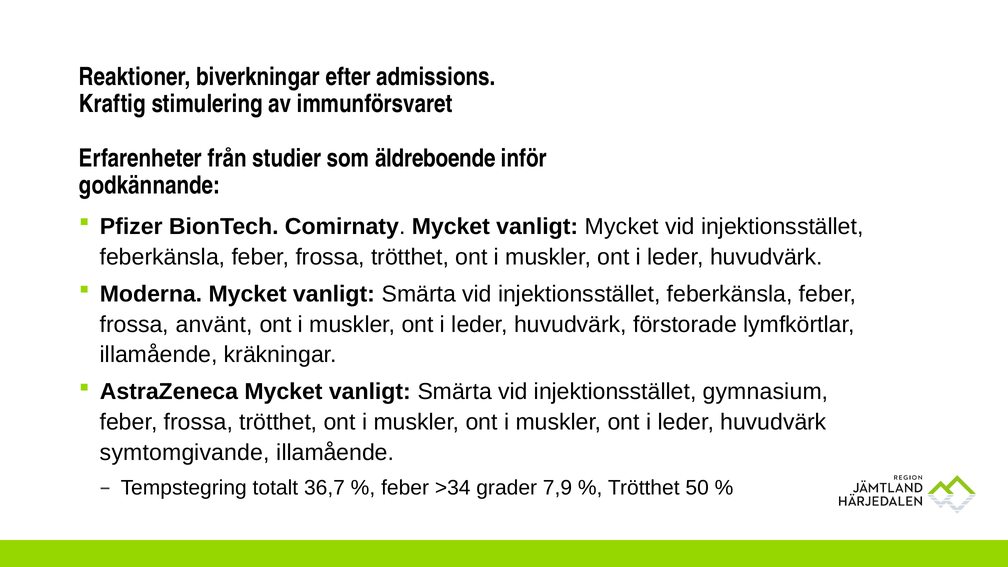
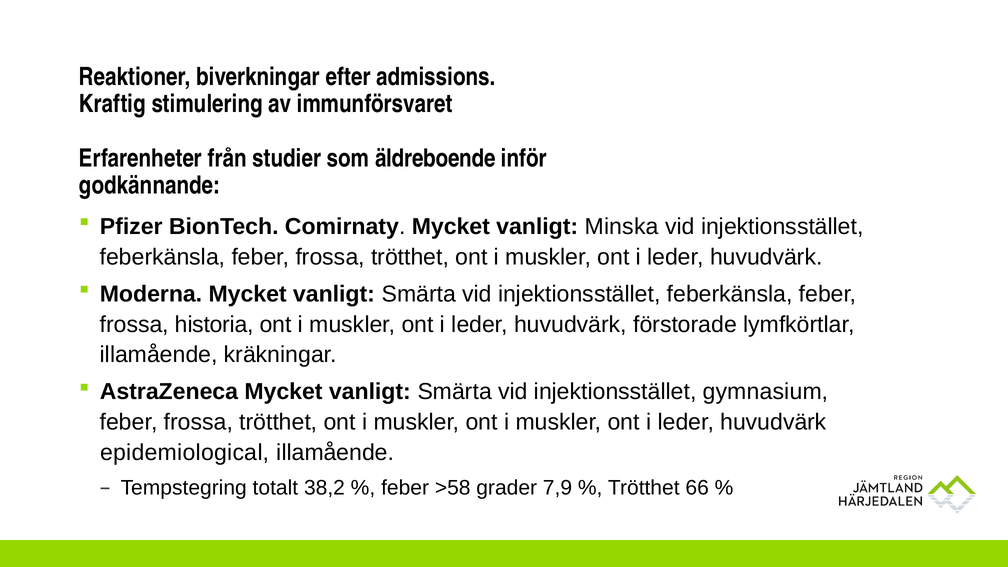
vanligt Mycket: Mycket -> Minska
använt: använt -> historia
symtomgivande: symtomgivande -> epidemiological
36,7: 36,7 -> 38,2
>34: >34 -> >58
50: 50 -> 66
